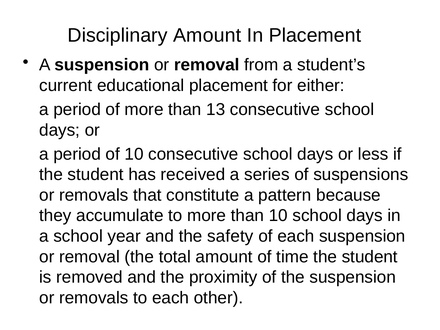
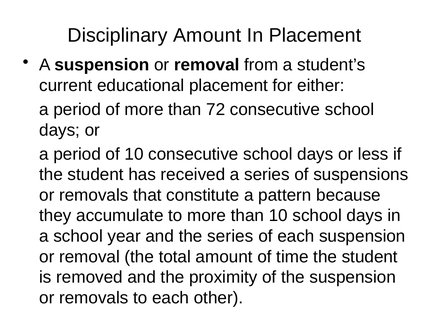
13: 13 -> 72
the safety: safety -> series
